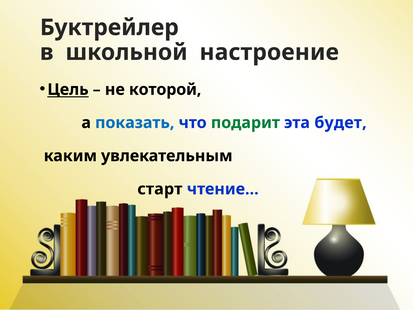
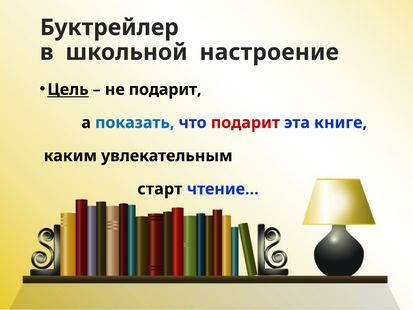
не которой: которой -> подарит
подарит at (245, 123) colour: green -> red
будет: будет -> книге
